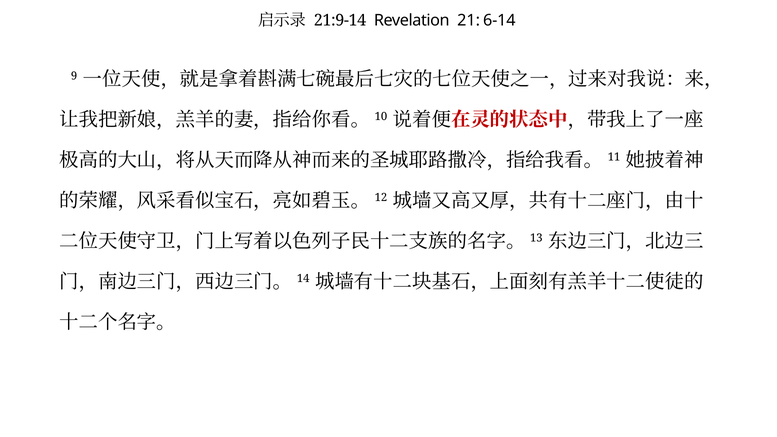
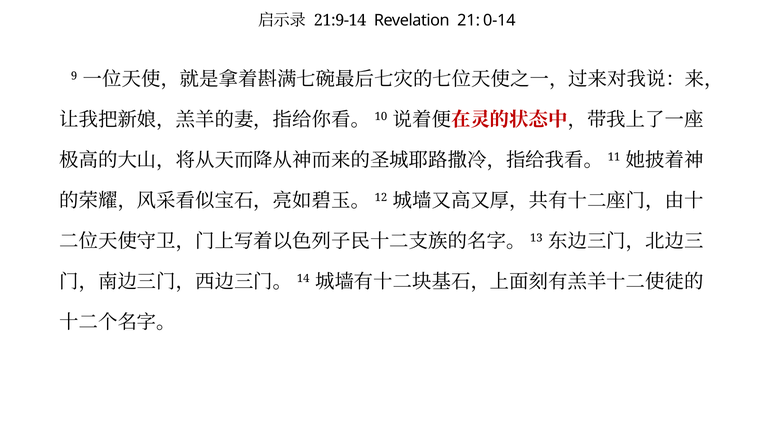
6-14: 6-14 -> 0-14
